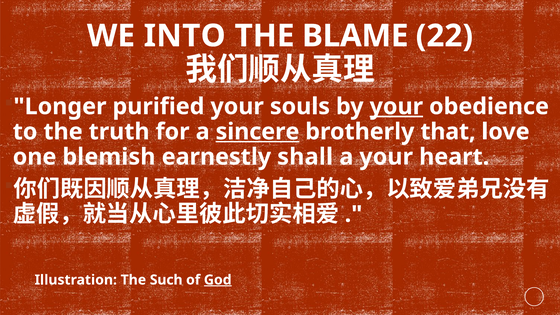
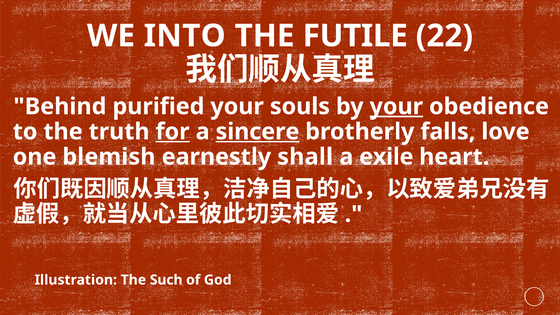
BLAME: BLAME -> FUTILE
Longer: Longer -> Behind
for underline: none -> present
that: that -> falls
a your: your -> exile
God underline: present -> none
